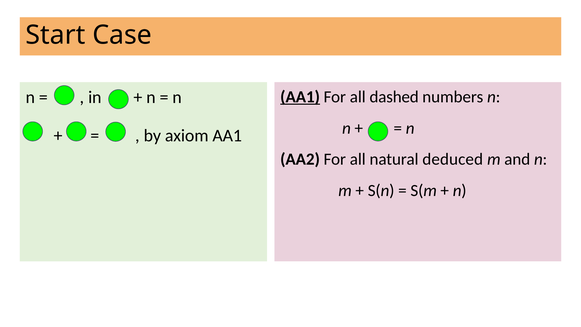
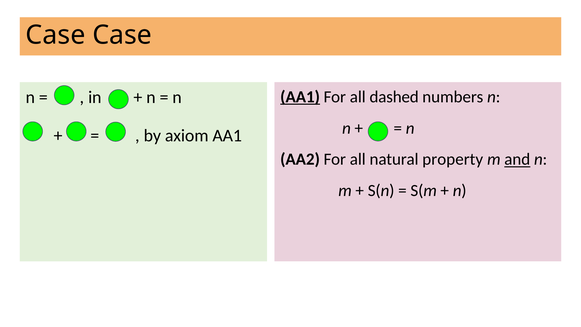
Start at (56, 35): Start -> Case
deduced: deduced -> property
and underline: none -> present
